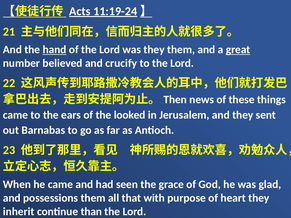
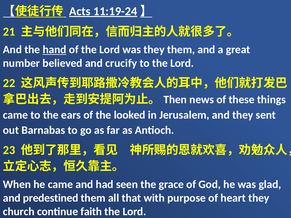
great underline: present -> none
possessions: possessions -> predestined
inherit: inherit -> church
than: than -> faith
